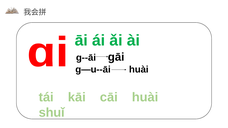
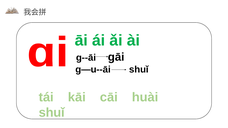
g—u--āi huài: huài -> shuǐ
